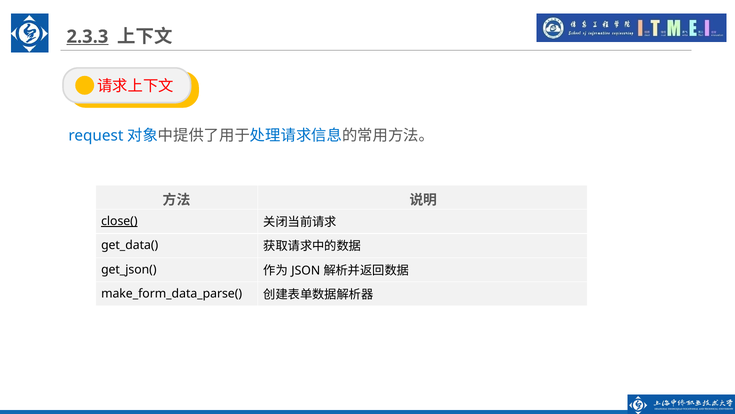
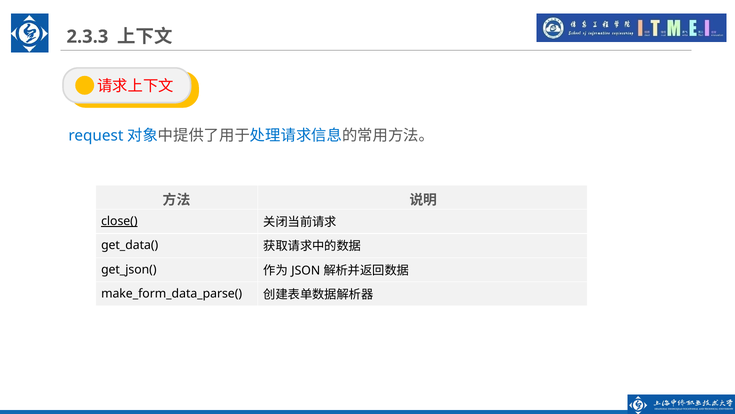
2.3.3 underline: present -> none
